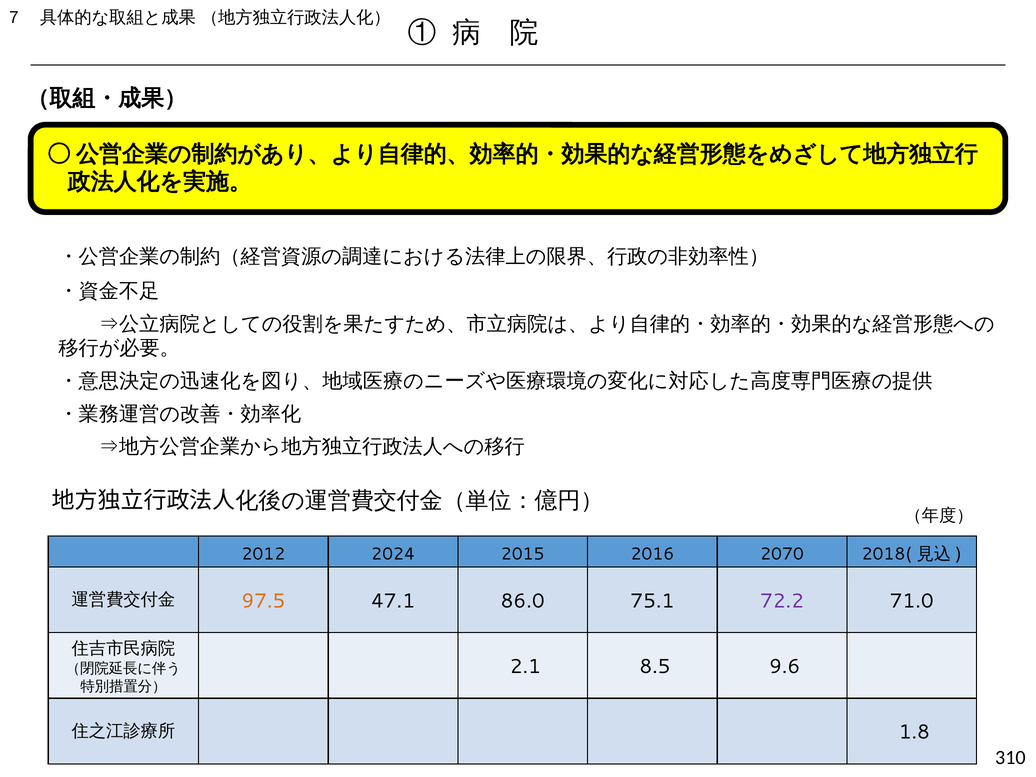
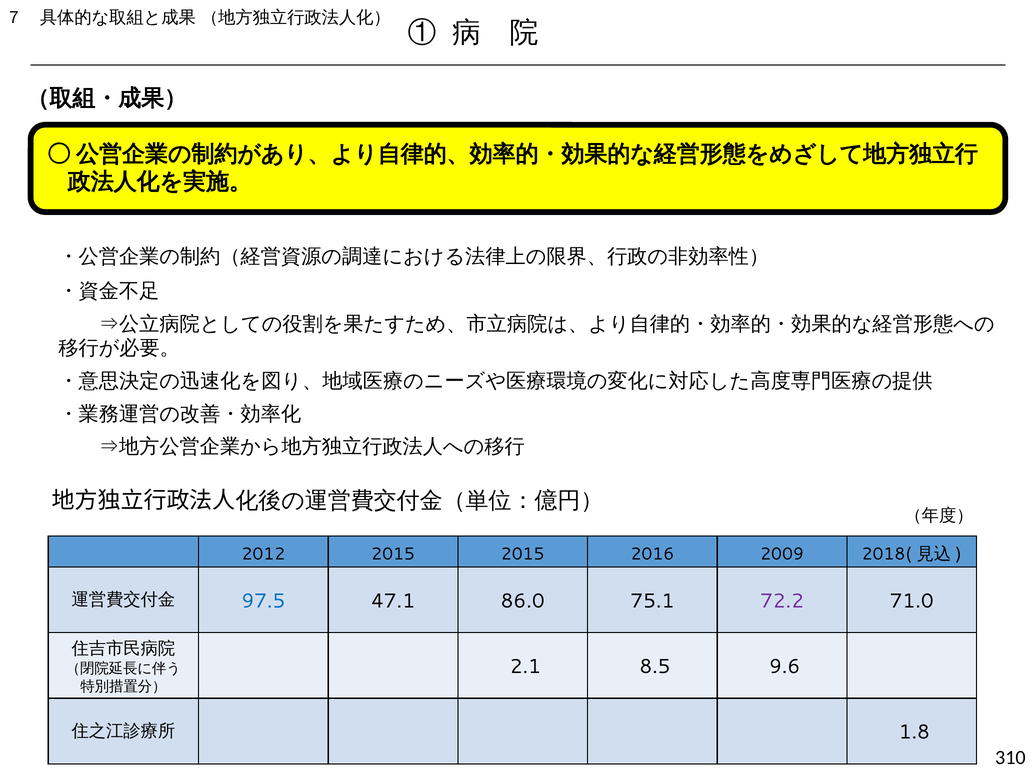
2012 2024: 2024 -> 2015
2070: 2070 -> 2009
97.5 colour: orange -> blue
